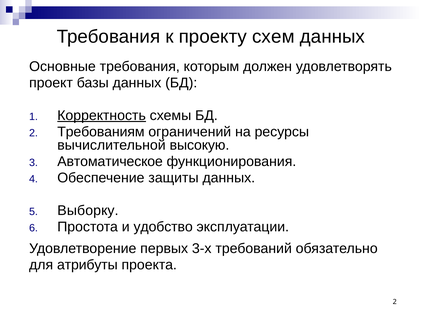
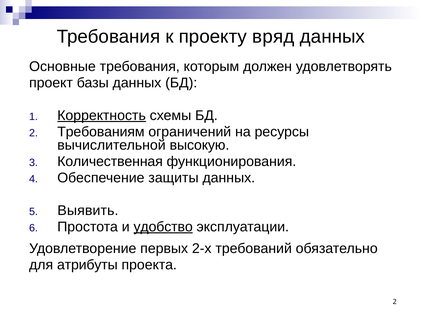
схем: схем -> вряд
Автоматическое: Автоматическое -> Количественная
Выборку: Выборку -> Выявить
удобство underline: none -> present
3-х: 3-х -> 2-х
